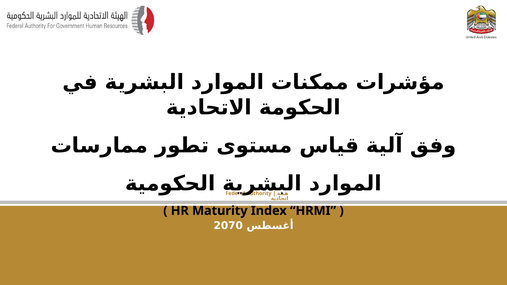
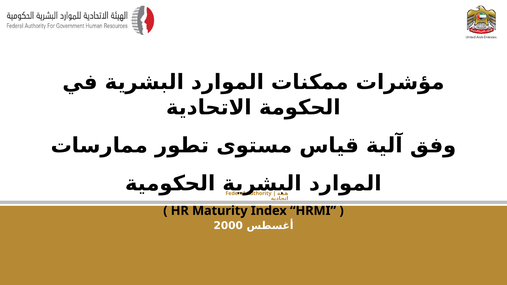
2070: 2070 -> 2000
